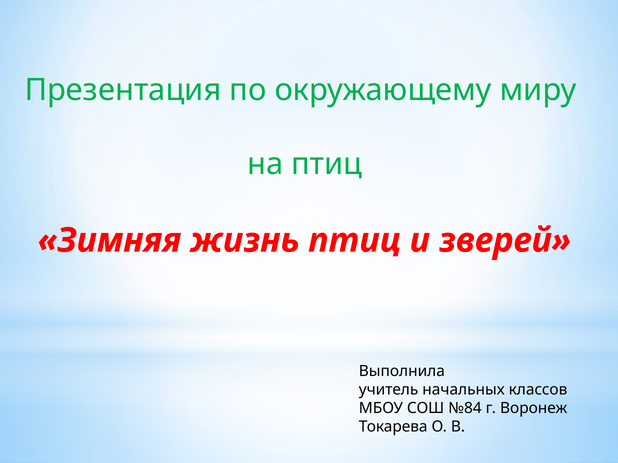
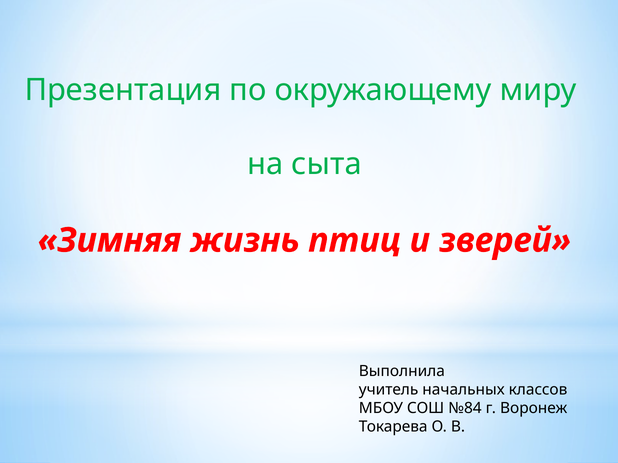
на птиц: птиц -> сыта
